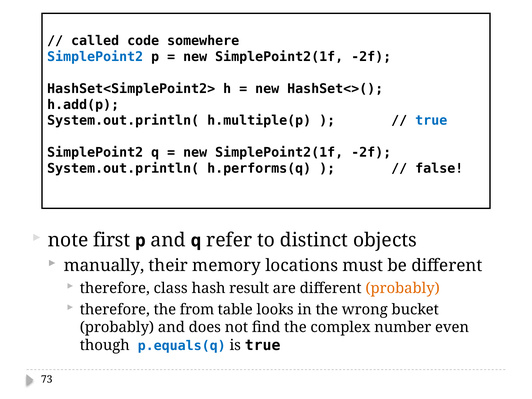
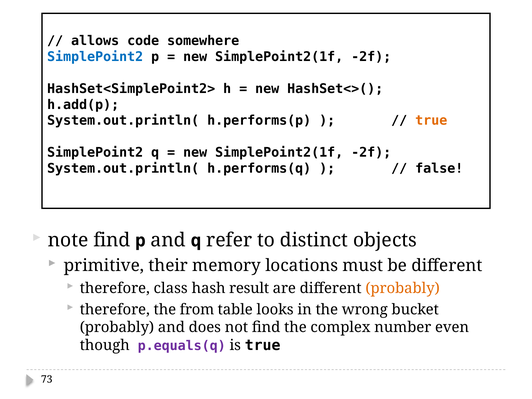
called: called -> allows
h.multiple(p: h.multiple(p -> h.performs(p
true at (431, 121) colour: blue -> orange
note first: first -> find
manually: manually -> primitive
p.equals(q colour: blue -> purple
